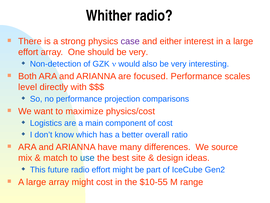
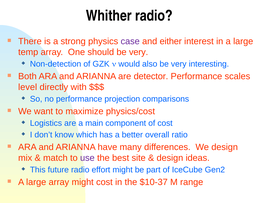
effort at (28, 52): effort -> temp
focused: focused -> detector
We source: source -> design
use colour: blue -> purple
$10-55: $10-55 -> $10-37
